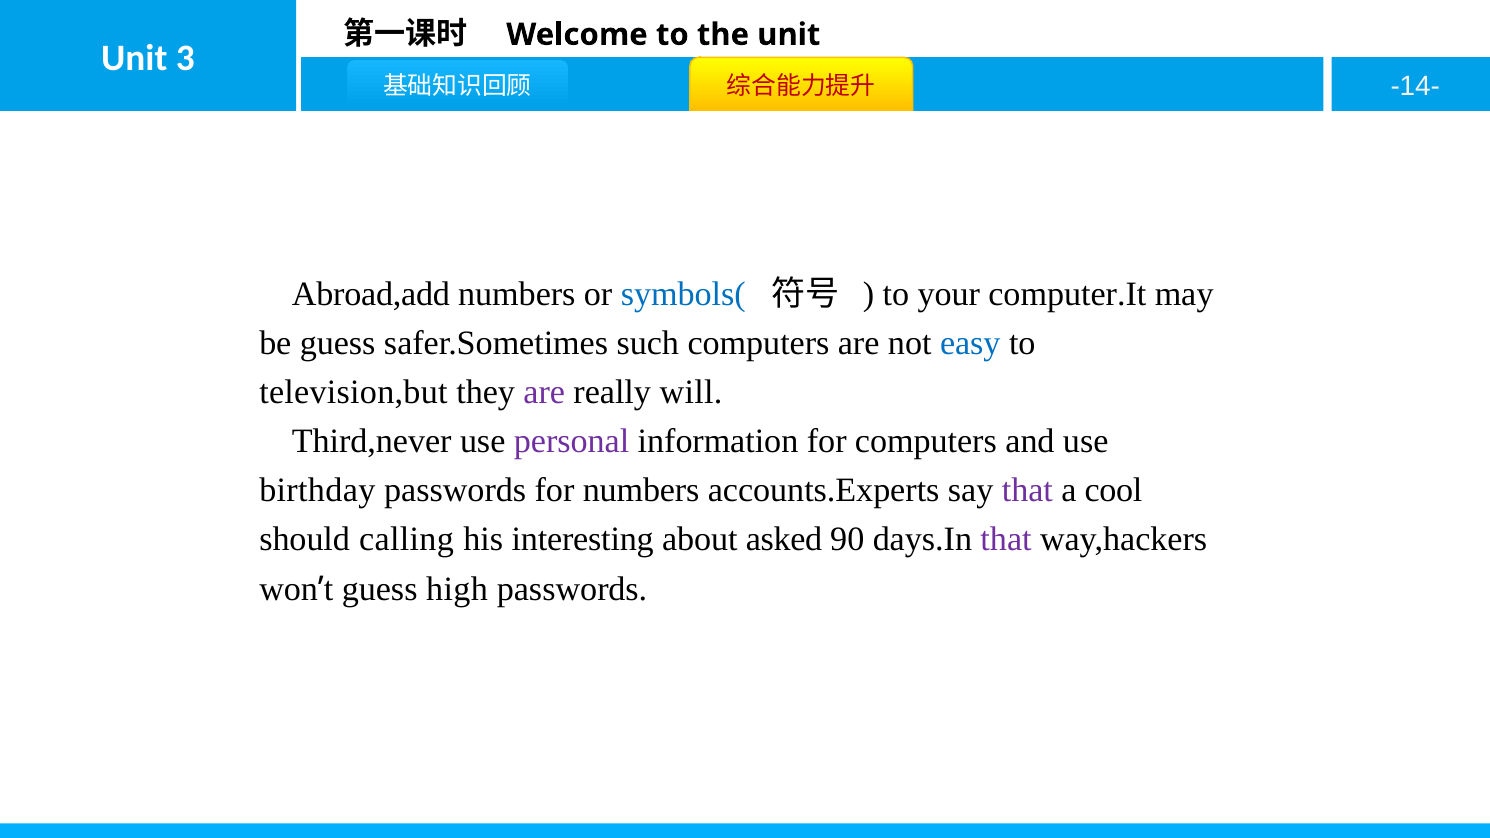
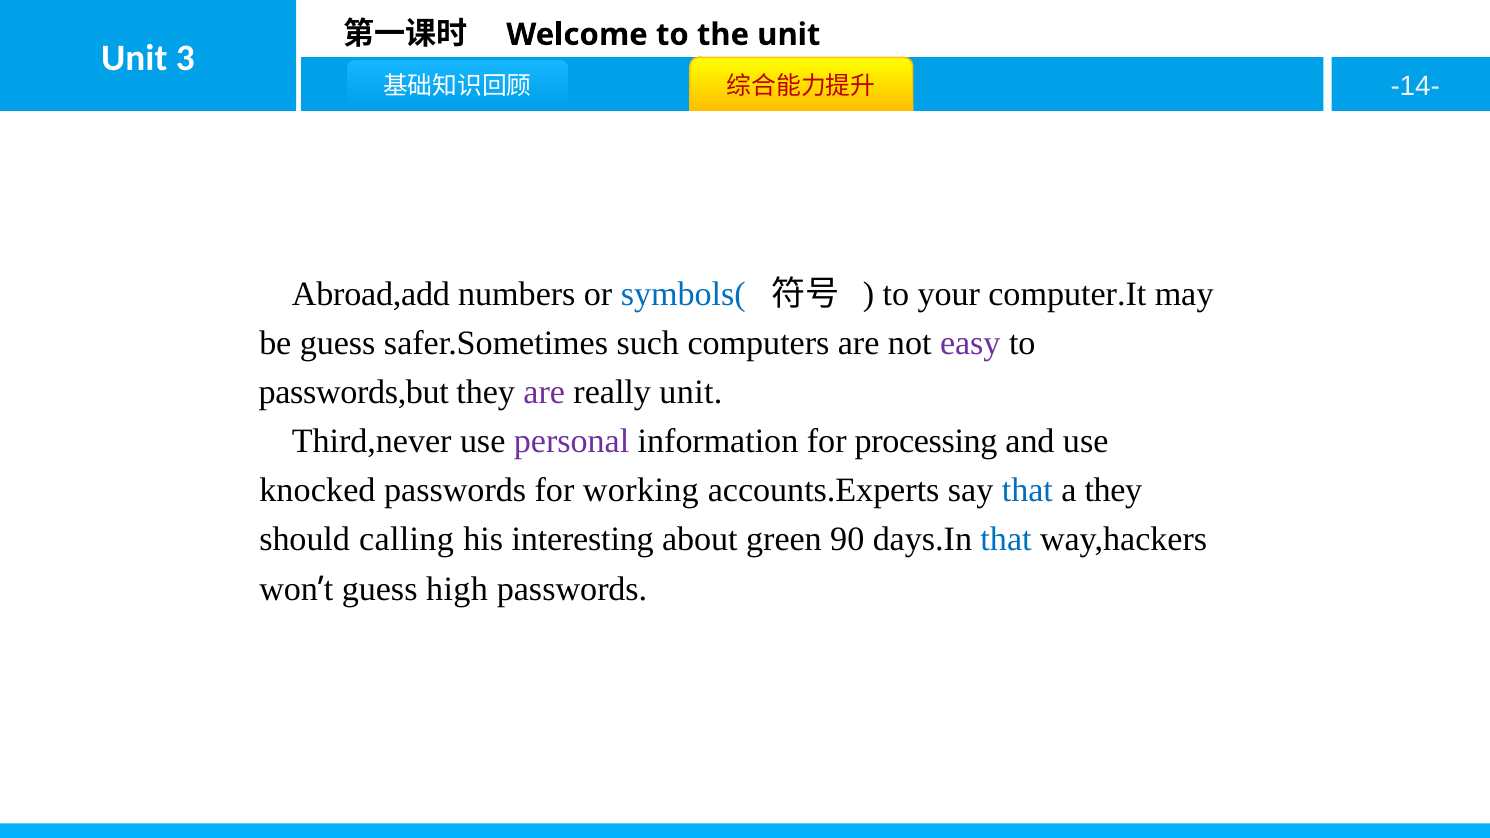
easy colour: blue -> purple
television,but: television,but -> passwords,but
really will: will -> unit
for computers: computers -> processing
birthday: birthday -> knocked
for numbers: numbers -> working
that at (1027, 491) colour: purple -> blue
a cool: cool -> they
asked: asked -> green
that at (1006, 540) colour: purple -> blue
